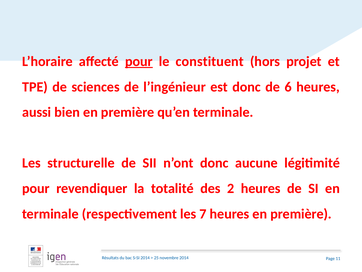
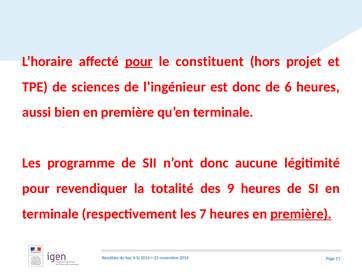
structurelle: structurelle -> programme
2: 2 -> 9
première at (301, 213) underline: none -> present
